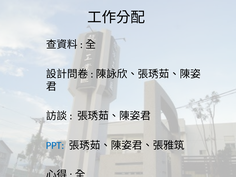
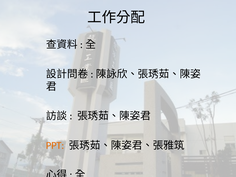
PPT colour: blue -> orange
